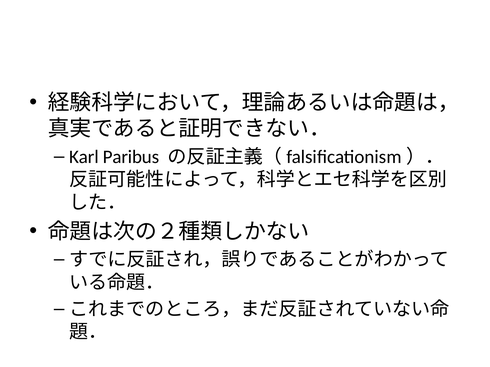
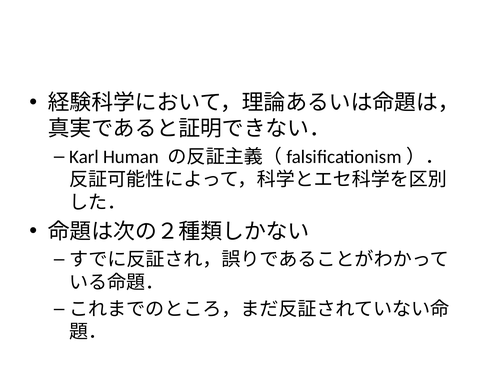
Paribus: Paribus -> Human
